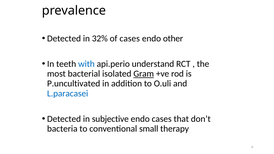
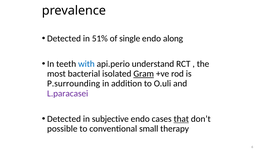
32%: 32% -> 51%
of cases: cases -> single
other: other -> along
P.uncultivated: P.uncultivated -> P.surrounding
L.paracasei colour: blue -> purple
that underline: none -> present
bacteria: bacteria -> possible
